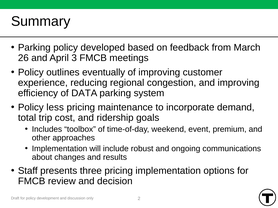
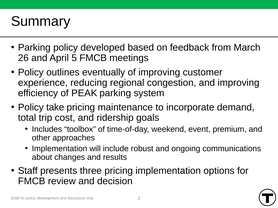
3: 3 -> 5
DATA: DATA -> PEAK
less: less -> take
